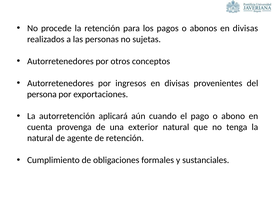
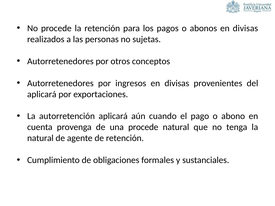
persona at (42, 94): persona -> aplicará
una exterior: exterior -> procede
